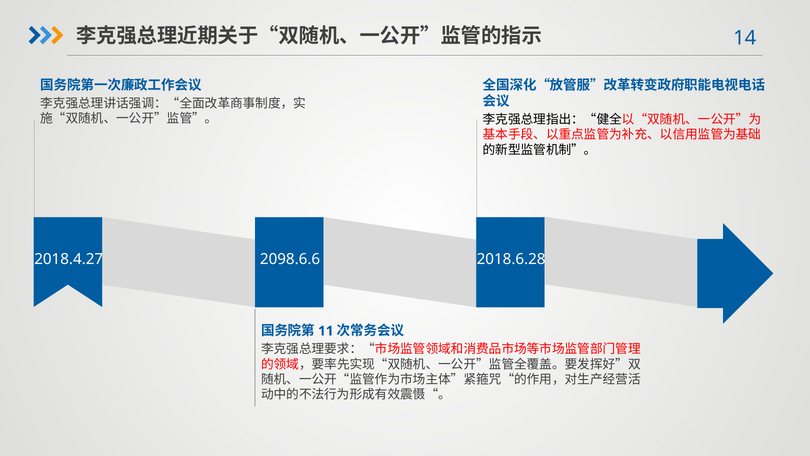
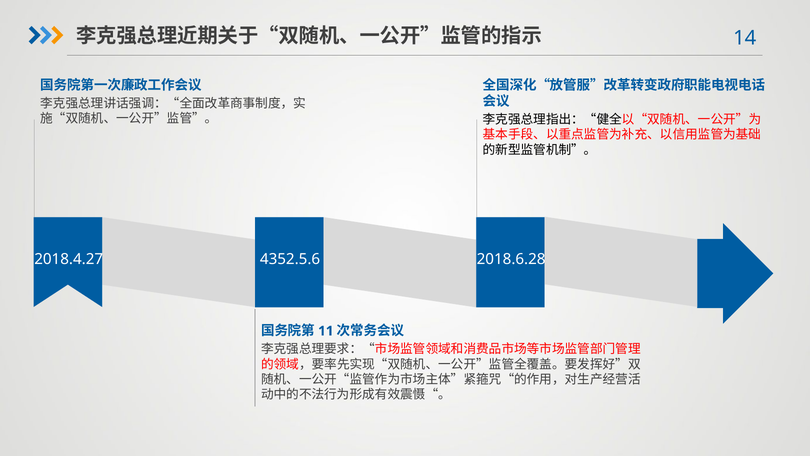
2098.6.6: 2098.6.6 -> 4352.5.6
